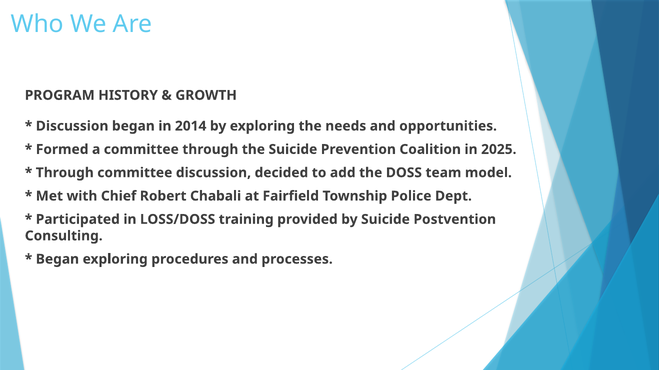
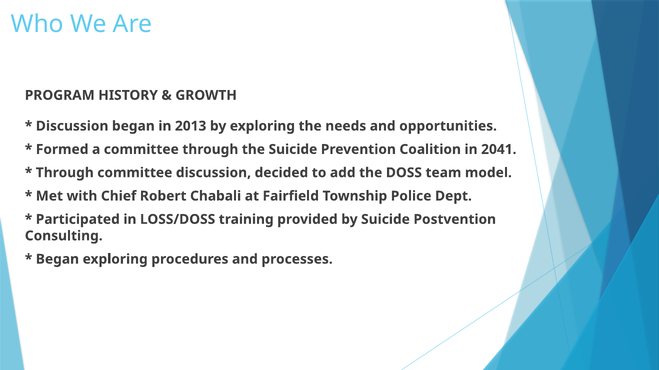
2014: 2014 -> 2013
2025: 2025 -> 2041
